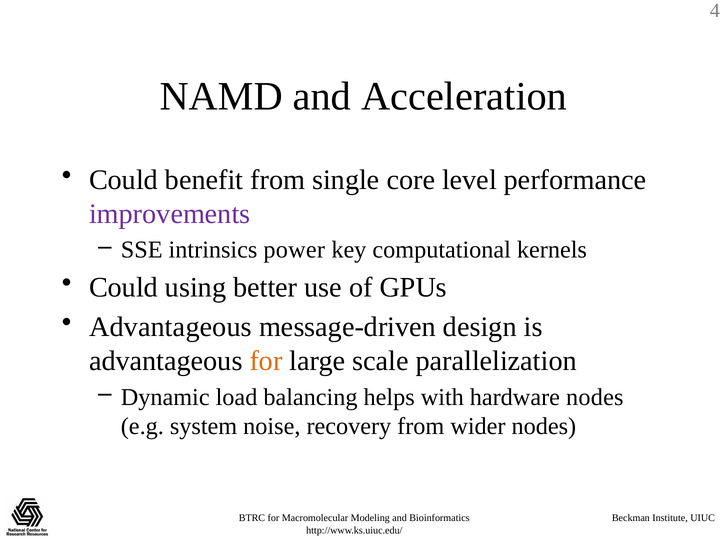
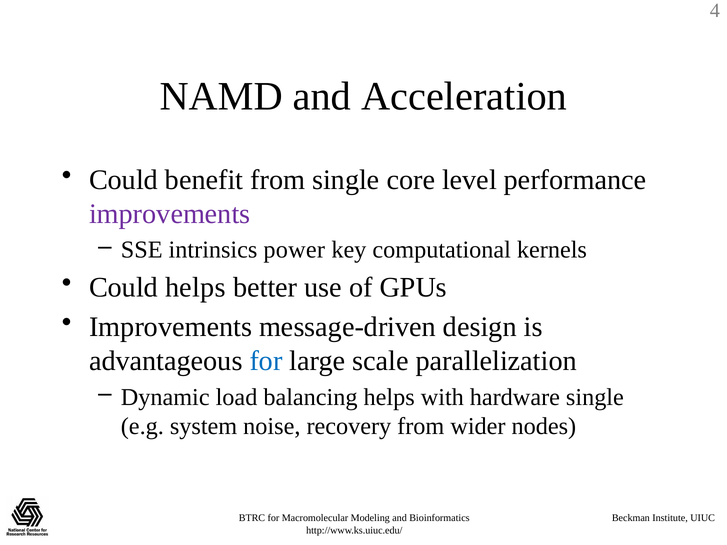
Could using: using -> helps
Advantageous at (170, 327): Advantageous -> Improvements
for at (266, 361) colour: orange -> blue
hardware nodes: nodes -> single
